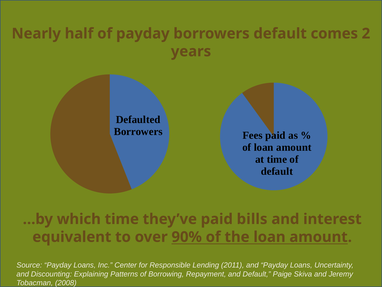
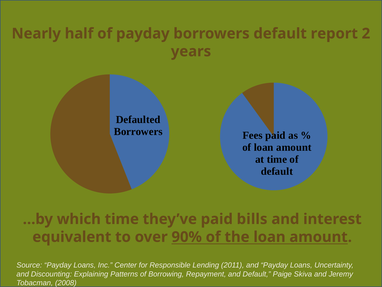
comes: comes -> report
